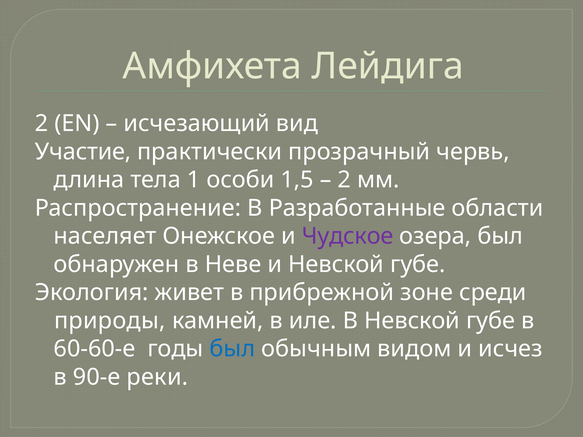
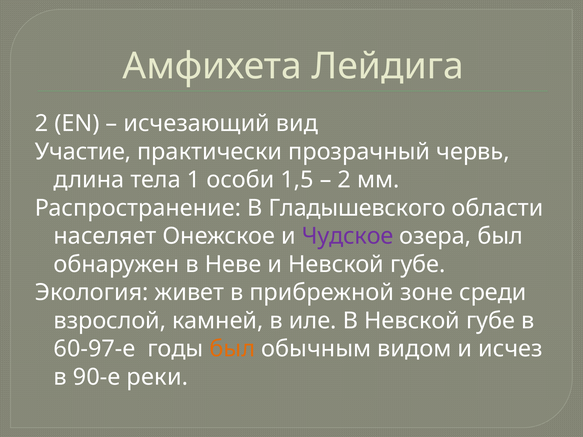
Разработанные: Разработанные -> Гладышевского
природы: природы -> взрослой
60-60-е: 60-60-е -> 60-97-е
был at (232, 349) colour: blue -> orange
